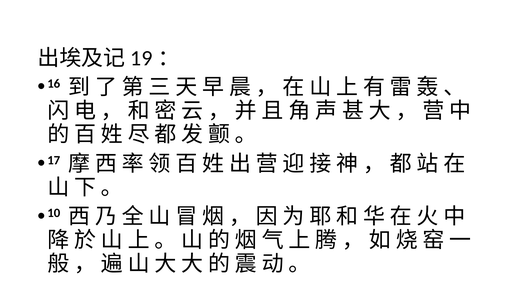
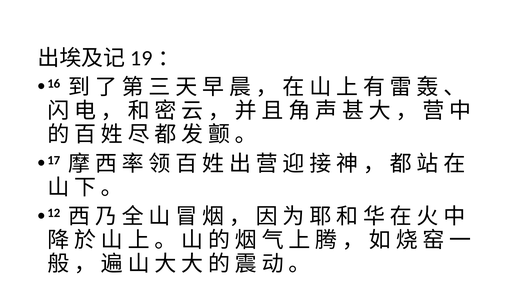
10: 10 -> 12
